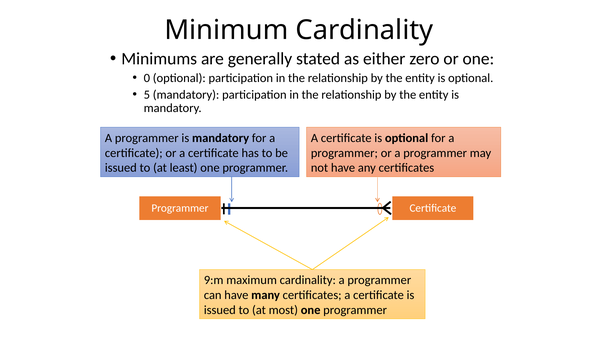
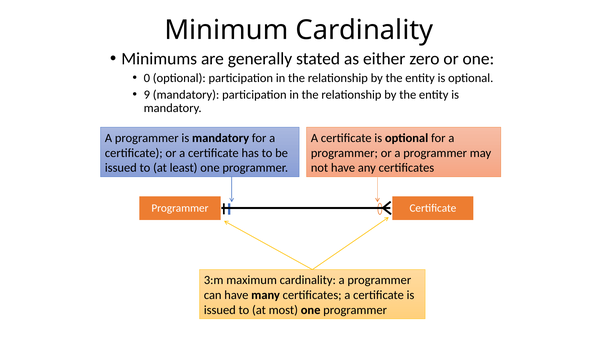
5: 5 -> 9
9:m: 9:m -> 3:m
